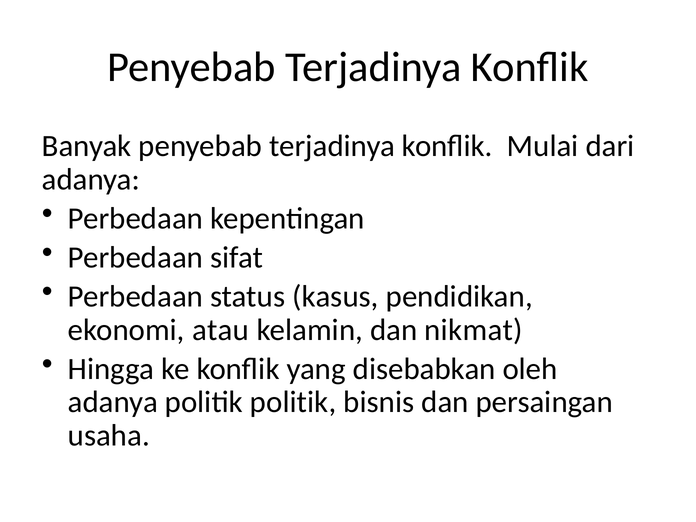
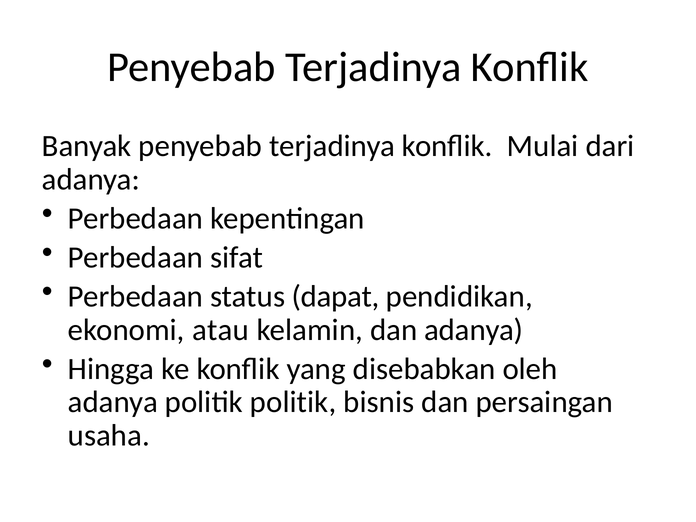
kasus: kasus -> dapat
dan nikmat: nikmat -> adanya
